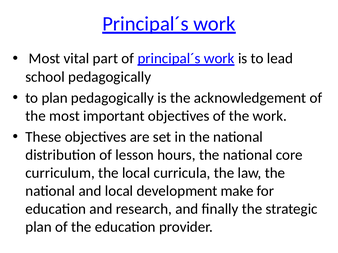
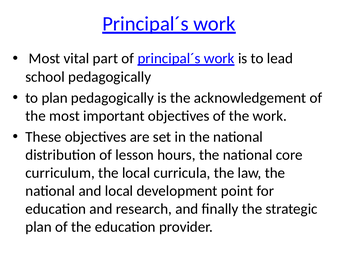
make: make -> point
